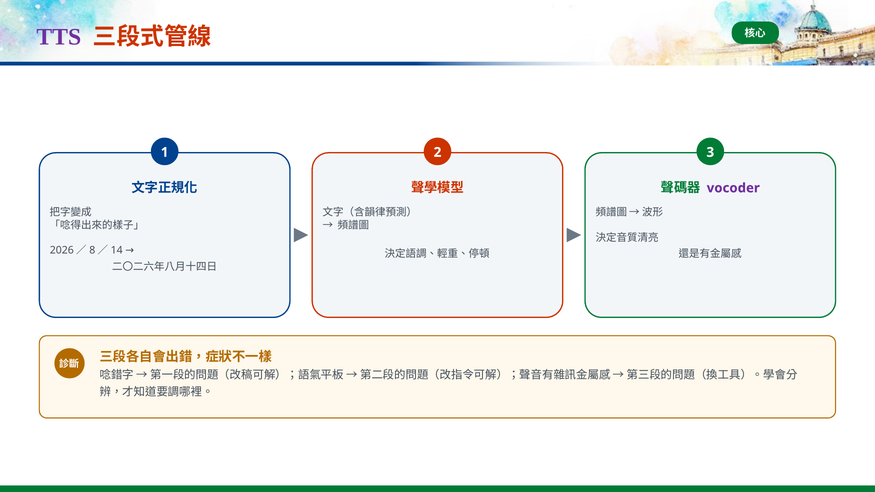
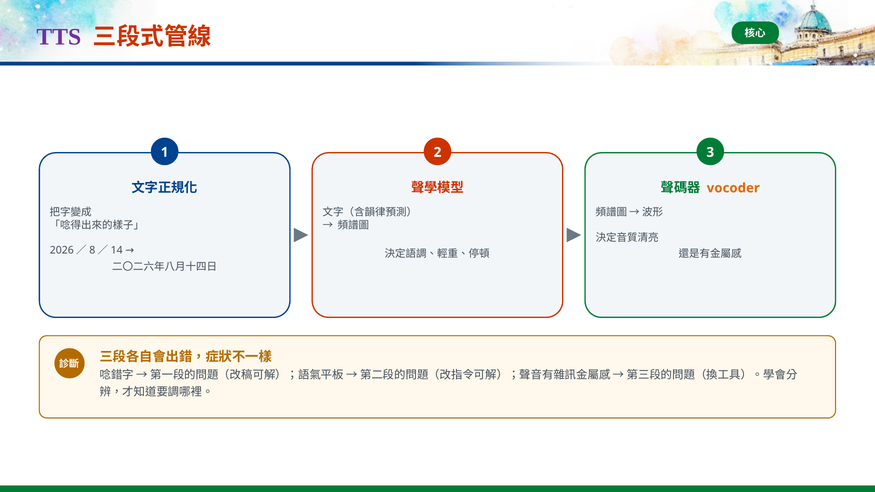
vocoder colour: purple -> orange
